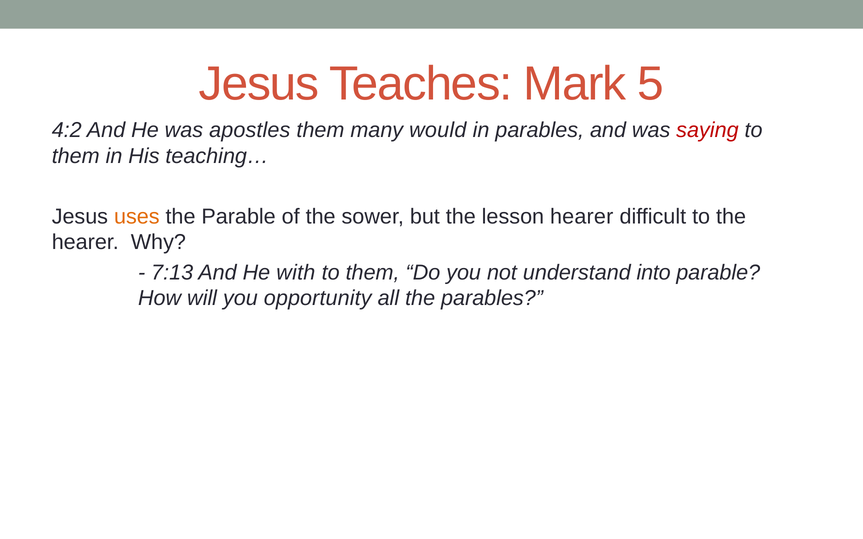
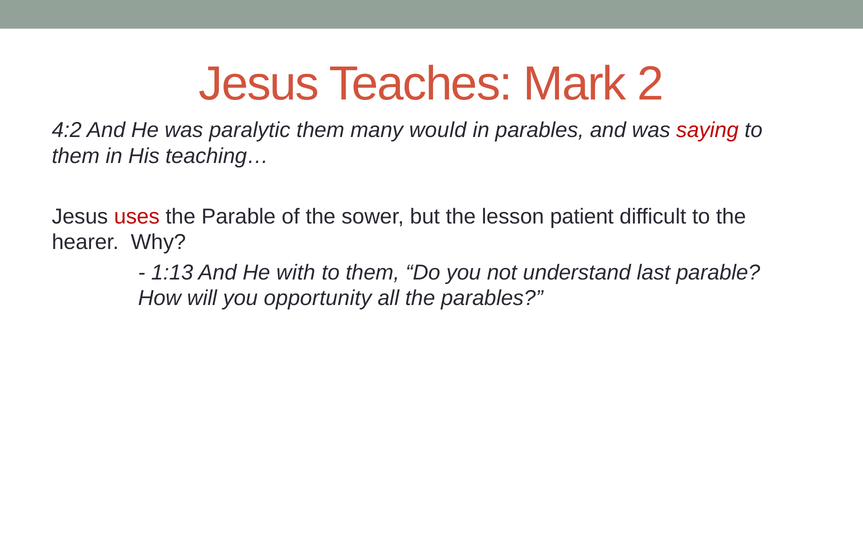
5: 5 -> 2
apostles: apostles -> paralytic
uses colour: orange -> red
lesson hearer: hearer -> patient
7:13: 7:13 -> 1:13
into: into -> last
